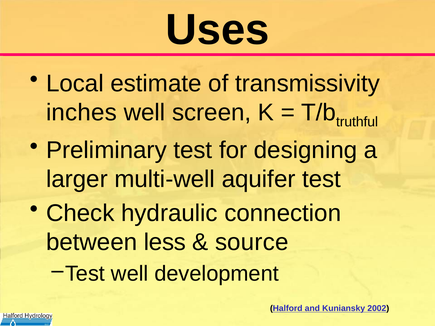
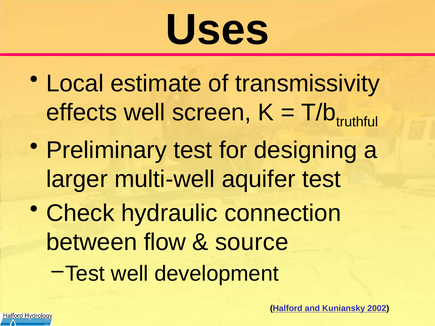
inches: inches -> effects
less: less -> flow
